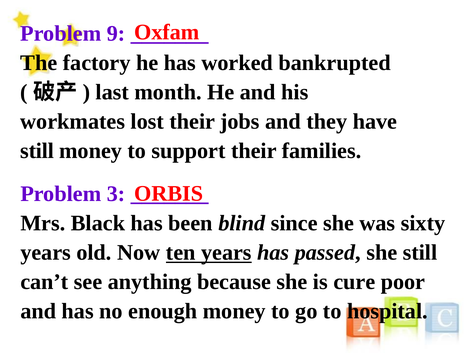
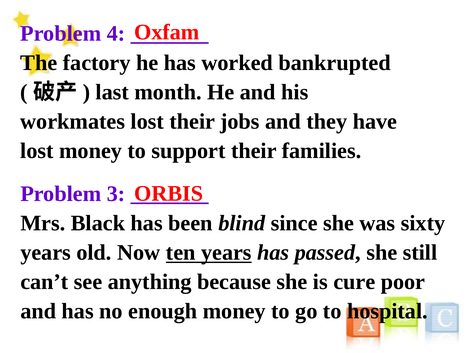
9: 9 -> 4
still at (37, 151): still -> lost
